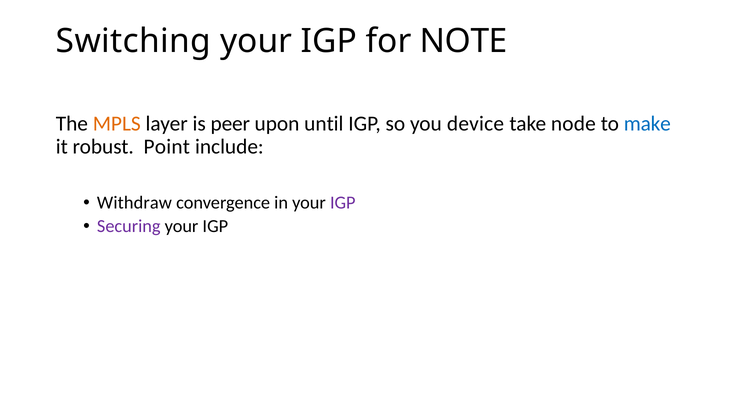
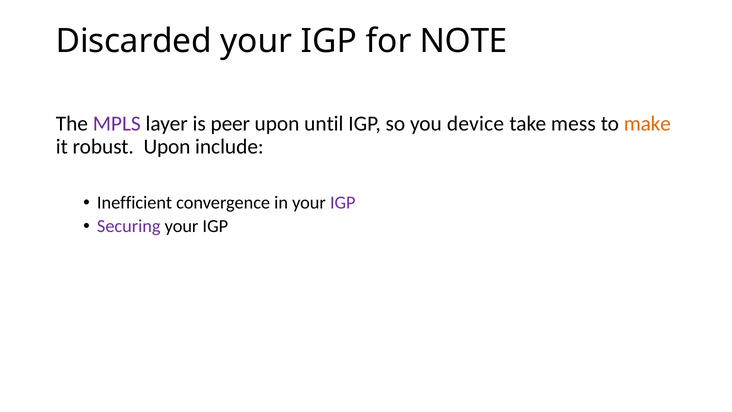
Switching: Switching -> Discarded
MPLS colour: orange -> purple
node: node -> mess
make colour: blue -> orange
robust Point: Point -> Upon
Withdraw: Withdraw -> Inefficient
